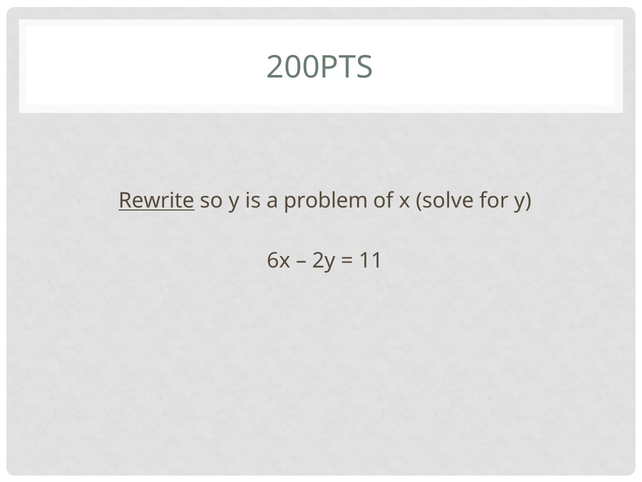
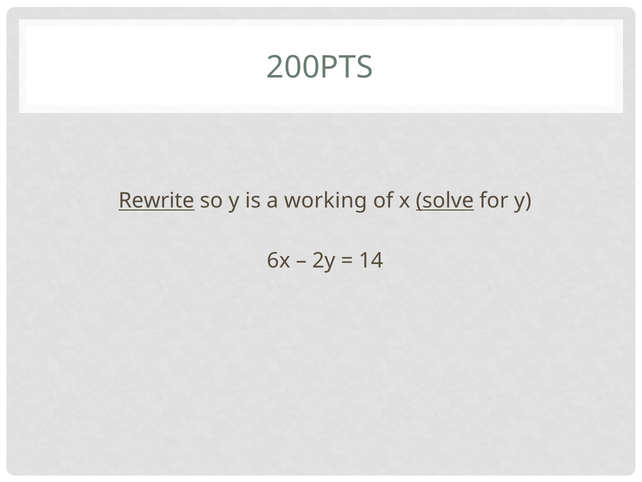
problem: problem -> working
solve underline: none -> present
11: 11 -> 14
